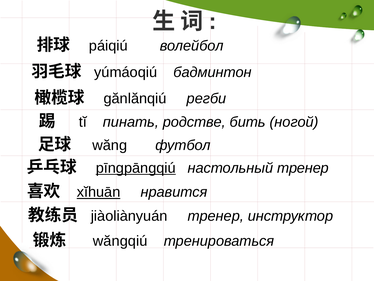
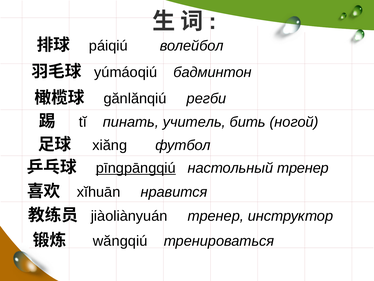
родстве: родстве -> учитель
wăng: wăng -> xiăng
xĭhuān underline: present -> none
